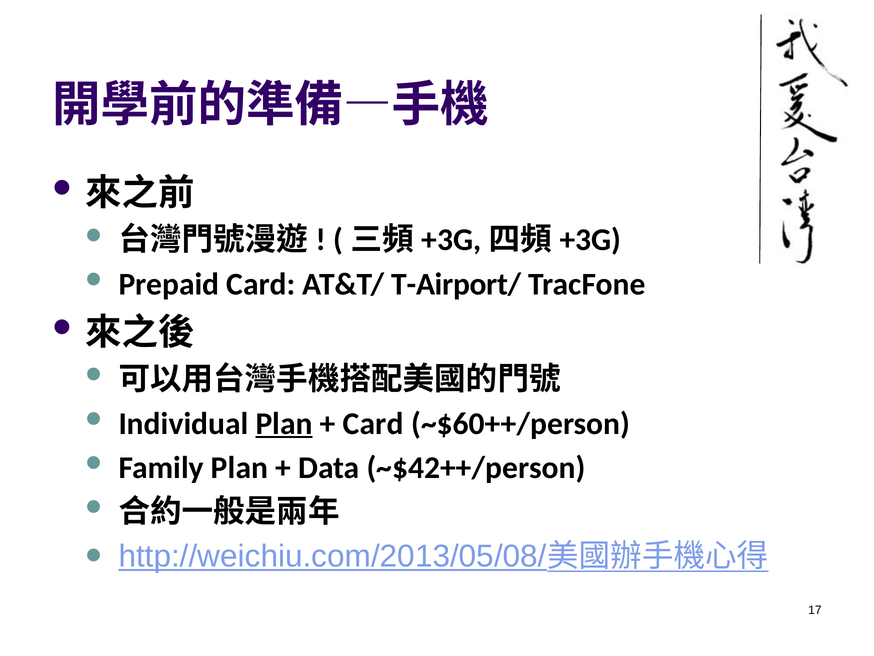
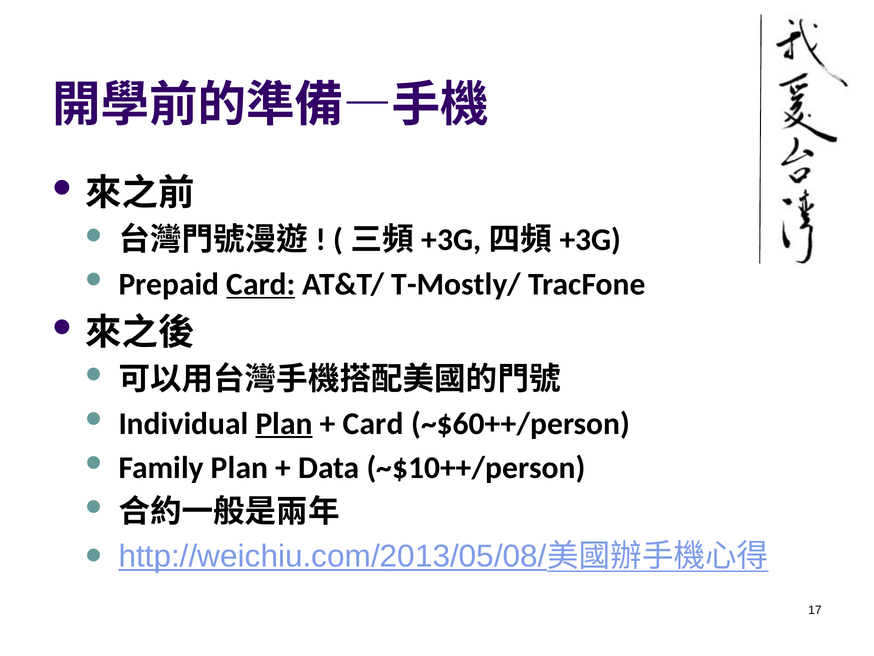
Card at (261, 284) underline: none -> present
T-Airport/: T-Airport/ -> T-Mostly/
~$42++/person: ~$42++/person -> ~$10++/person
